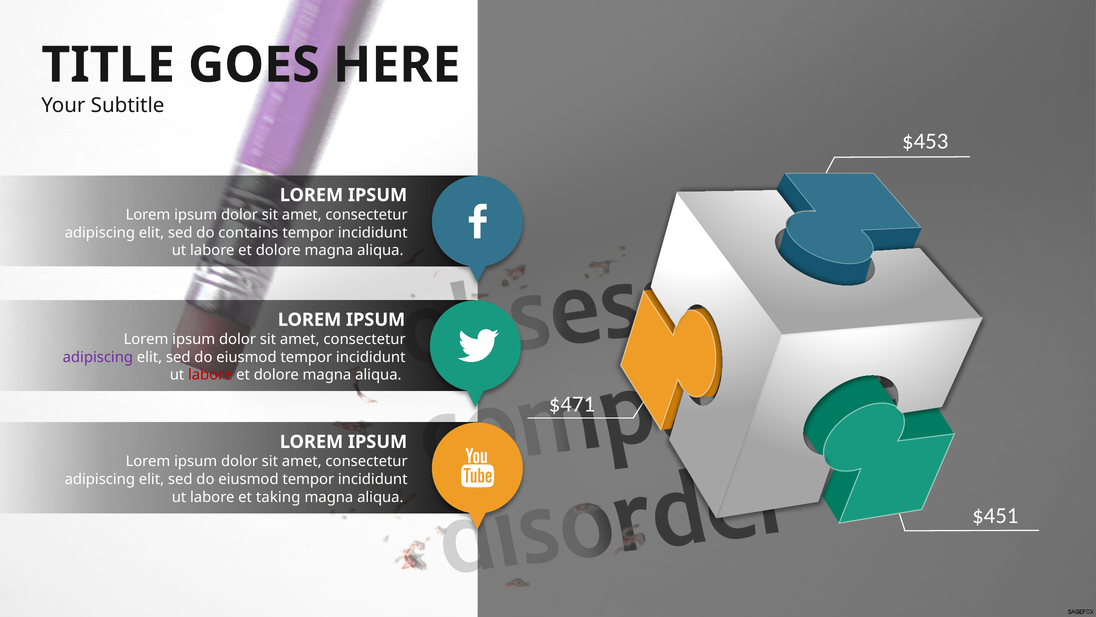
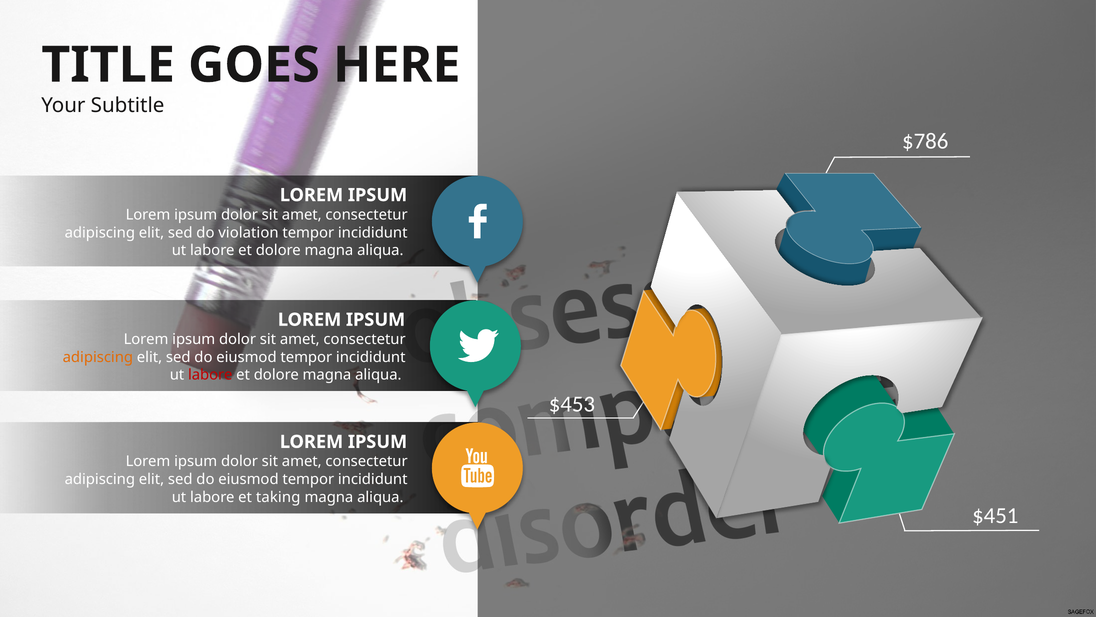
$453: $453 -> $786
contains: contains -> violation
adipiscing at (98, 357) colour: purple -> orange
$471: $471 -> $453
